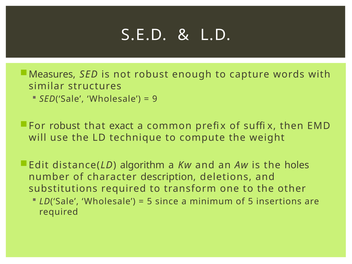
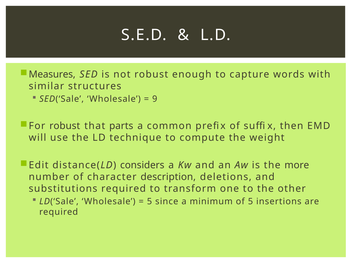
exact: exact -> parts
algorithm: algorithm -> considers
holes: holes -> more
